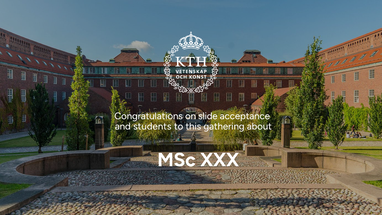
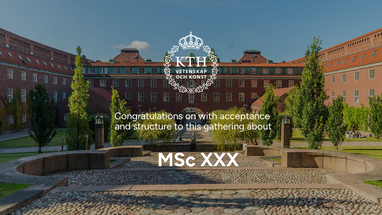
slide: slide -> with
students: students -> structure
